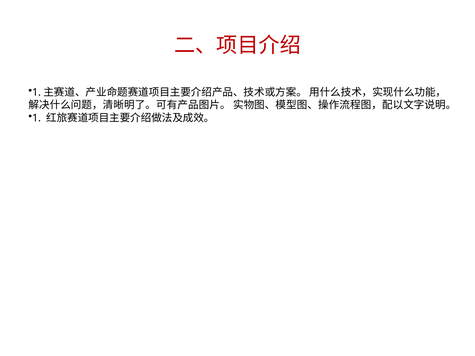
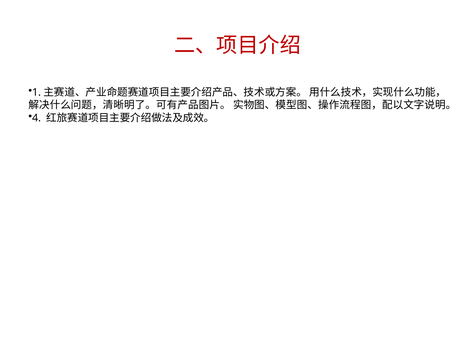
1: 1 -> 4
